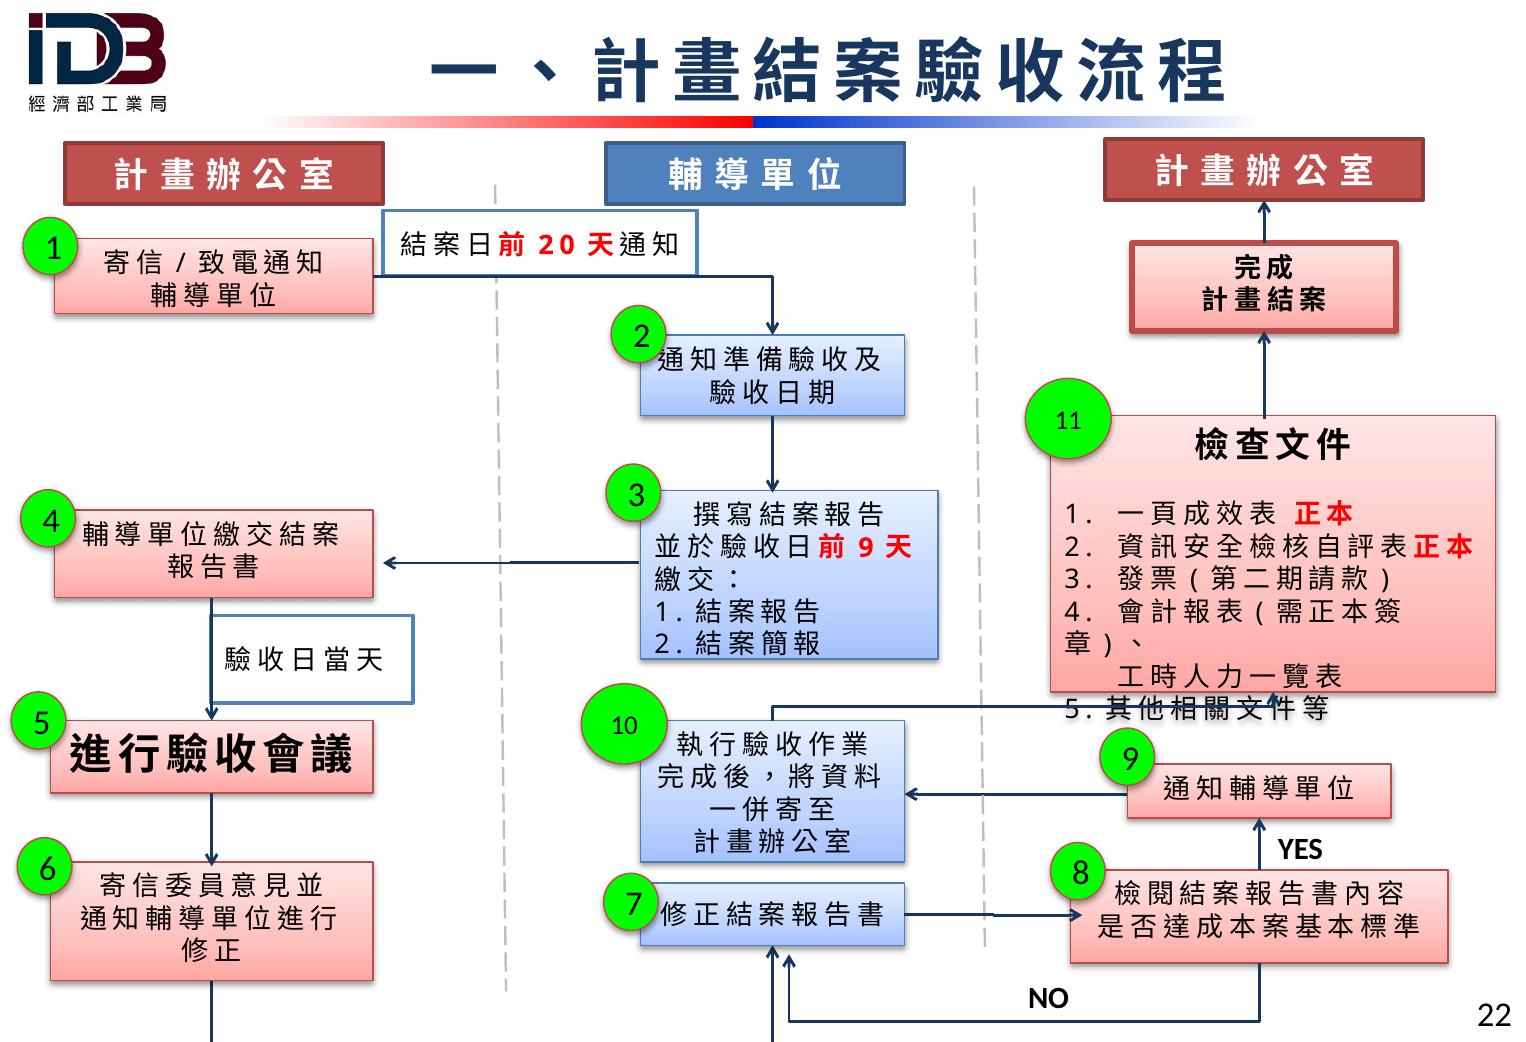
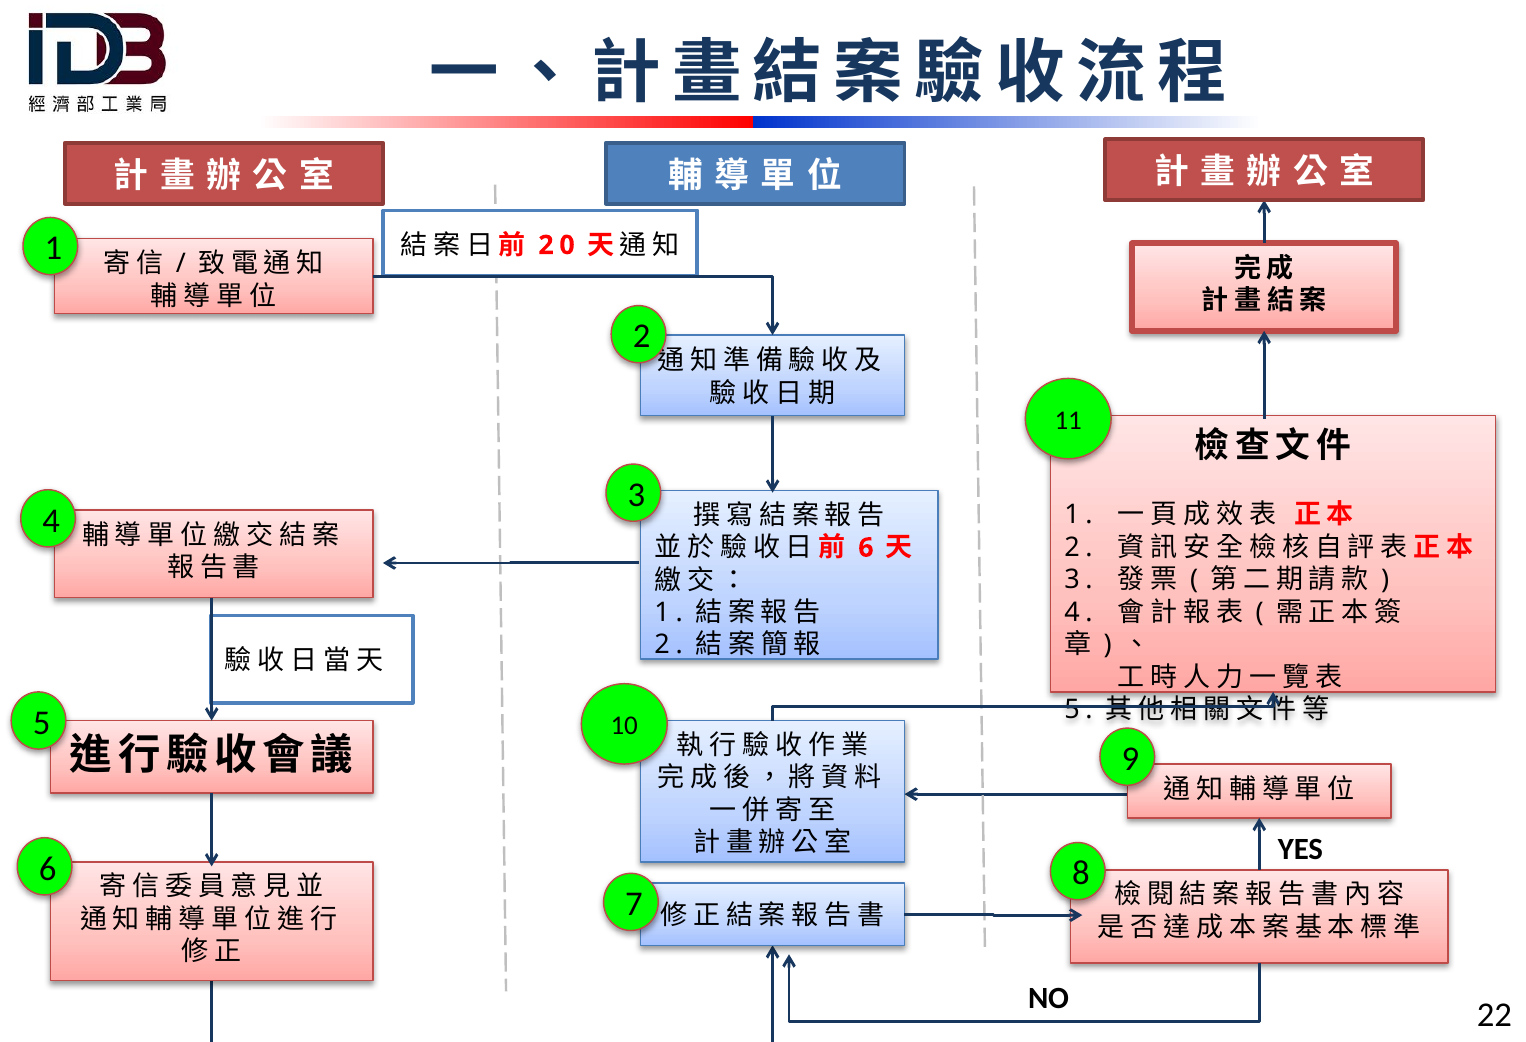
9 at (866, 548): 9 -> 6
